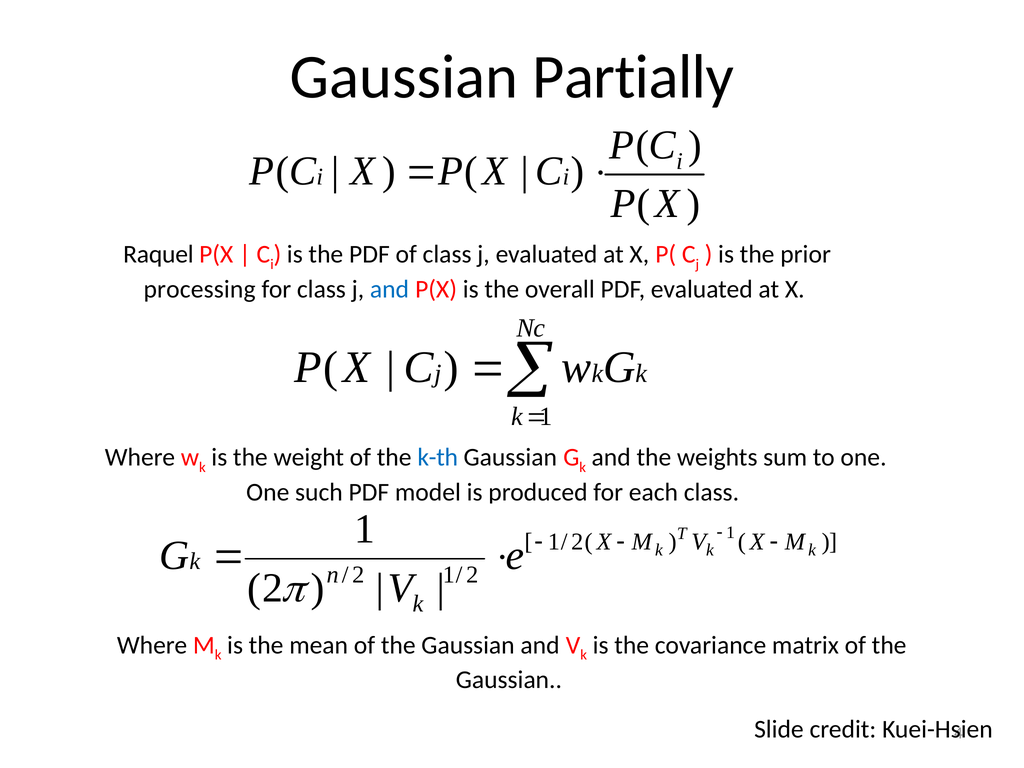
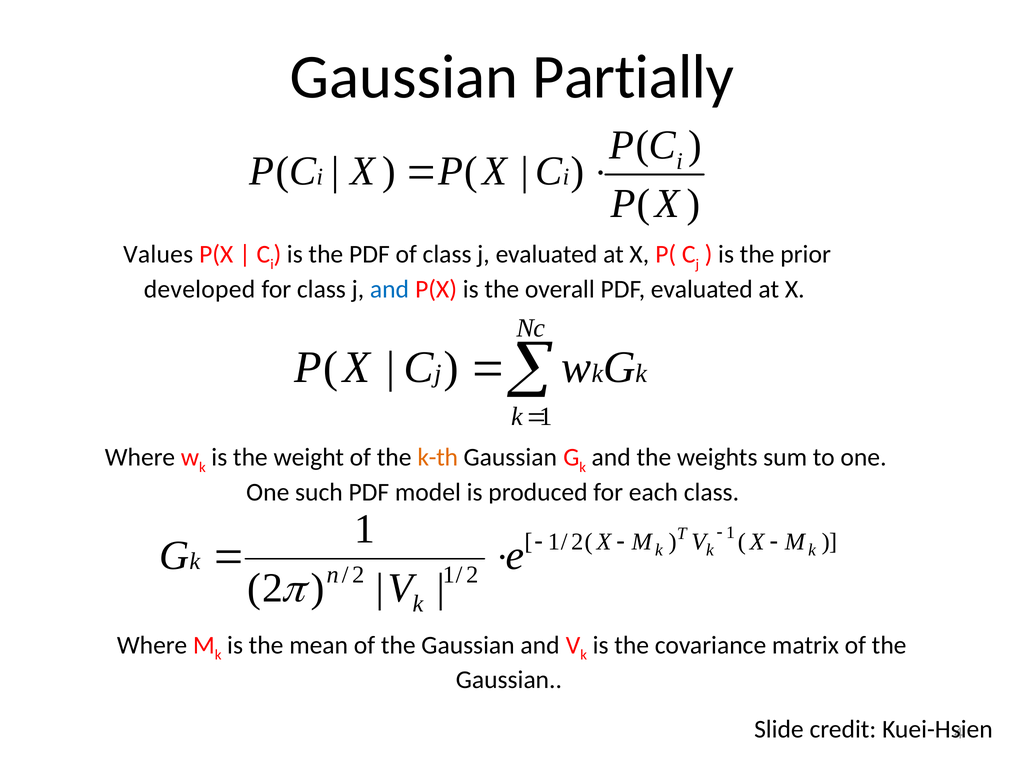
Raquel: Raquel -> Values
processing: processing -> developed
k-th colour: blue -> orange
